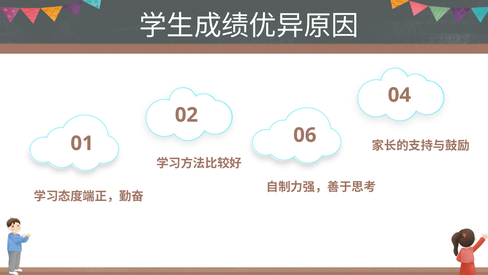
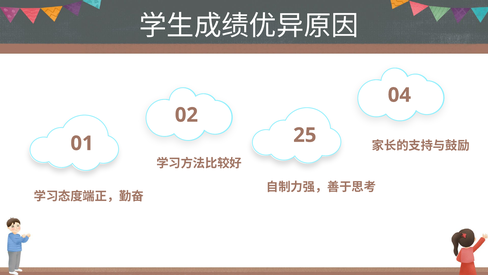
06: 06 -> 25
